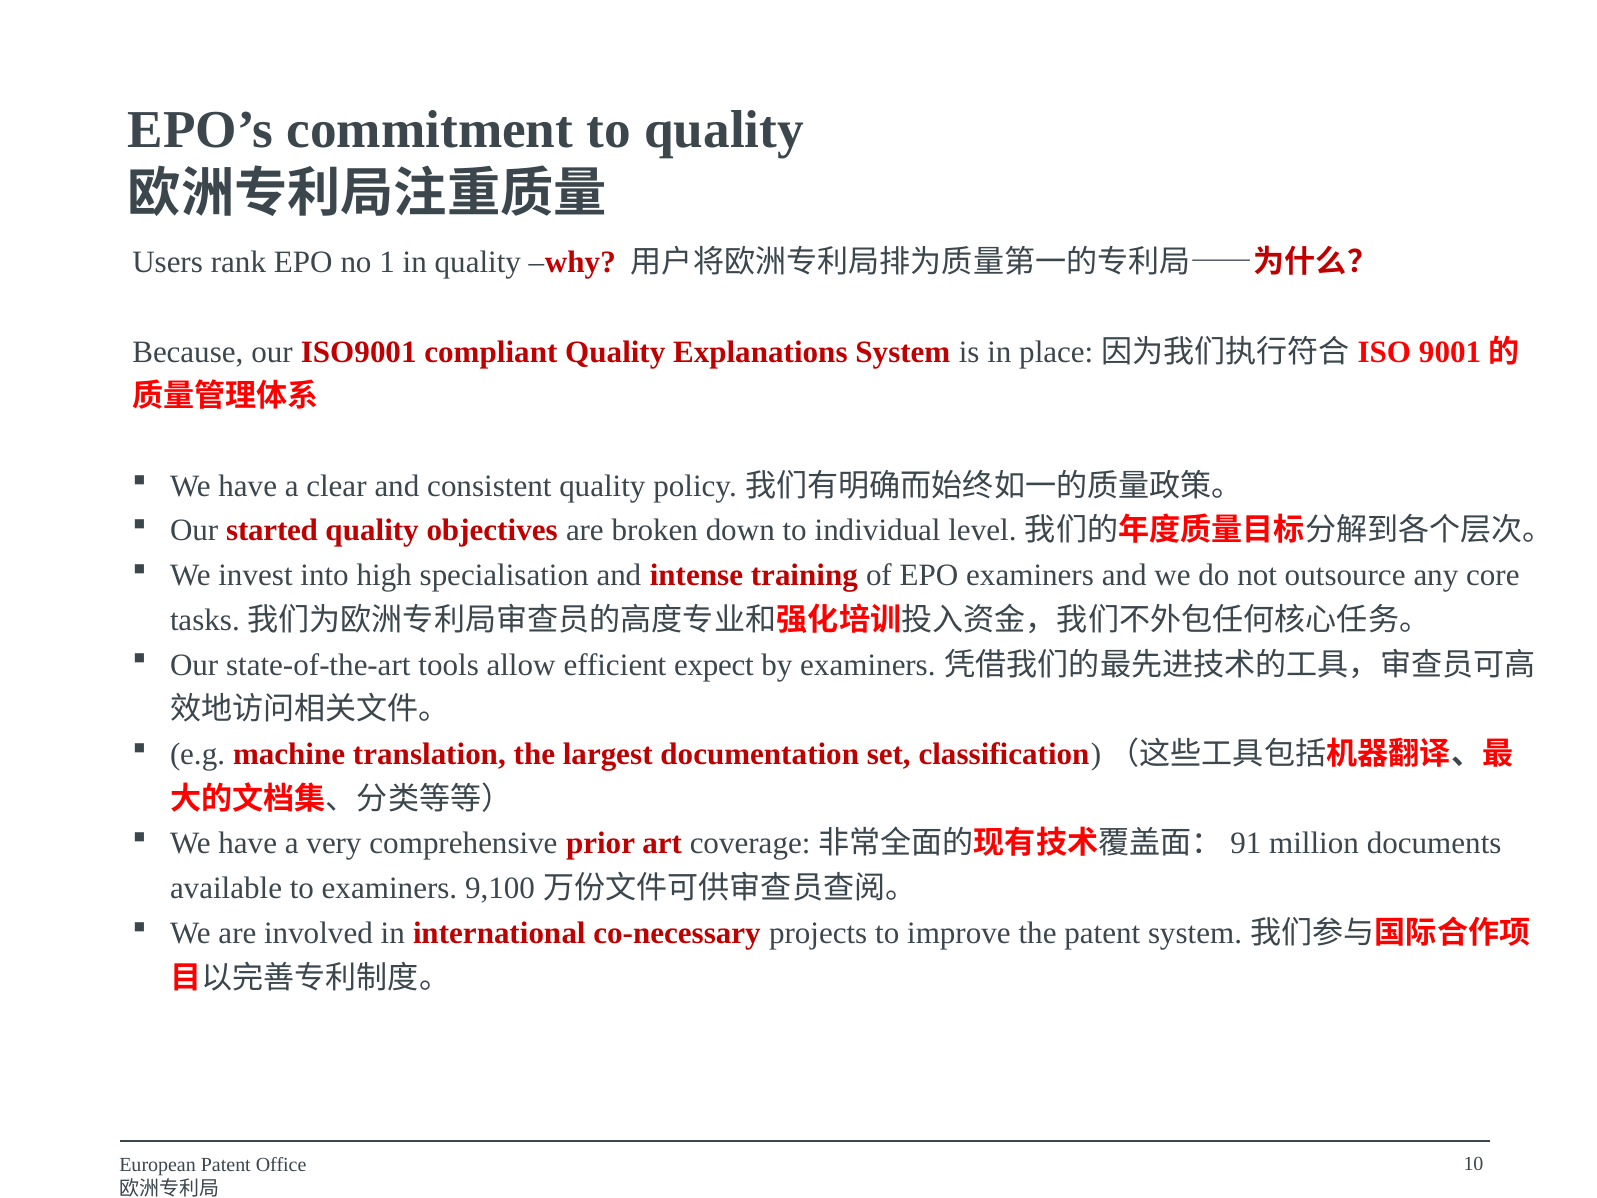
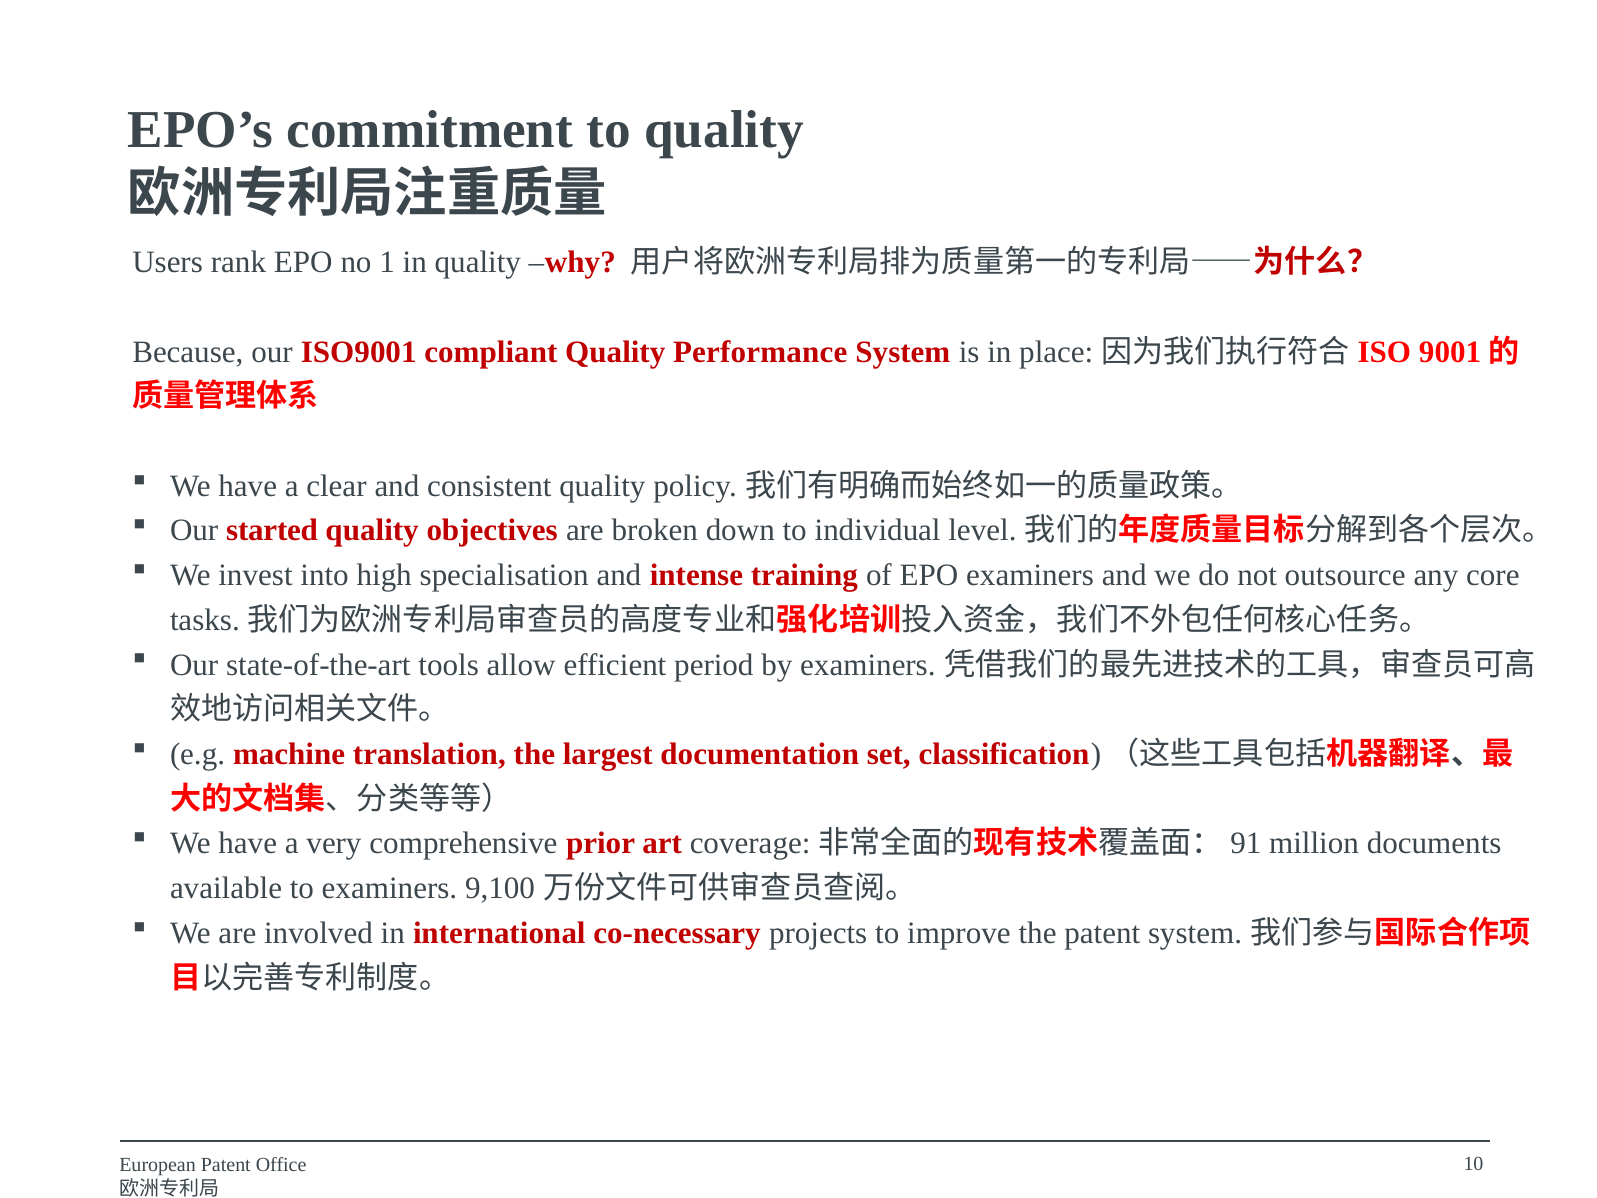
Explanations: Explanations -> Performance
expect: expect -> period
